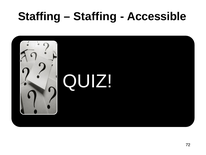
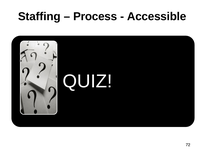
Staffing at (95, 16): Staffing -> Process
